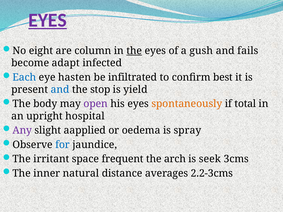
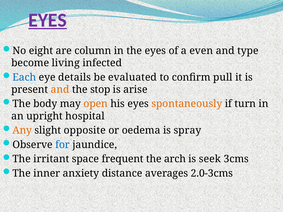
the at (134, 51) underline: present -> none
gush: gush -> even
fails: fails -> type
adapt: adapt -> living
hasten: hasten -> details
infiltrated: infiltrated -> evaluated
best: best -> pull
and at (60, 90) colour: blue -> orange
yield: yield -> arise
open colour: purple -> orange
total: total -> turn
Any colour: purple -> orange
aapplied: aapplied -> opposite
natural: natural -> anxiety
2.2-3cms: 2.2-3cms -> 2.0-3cms
